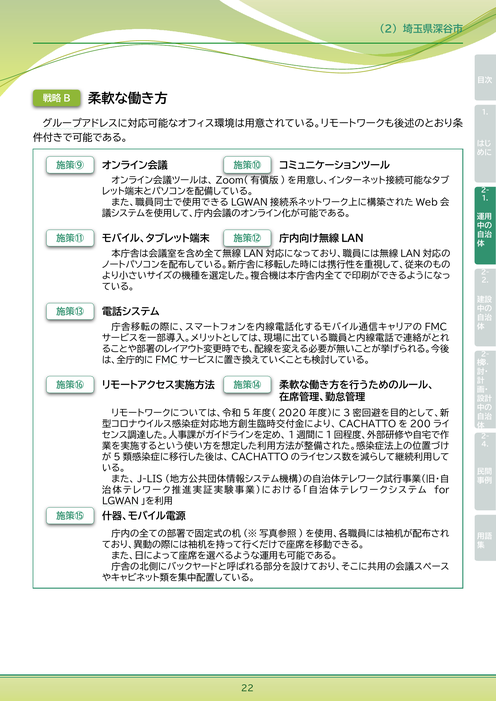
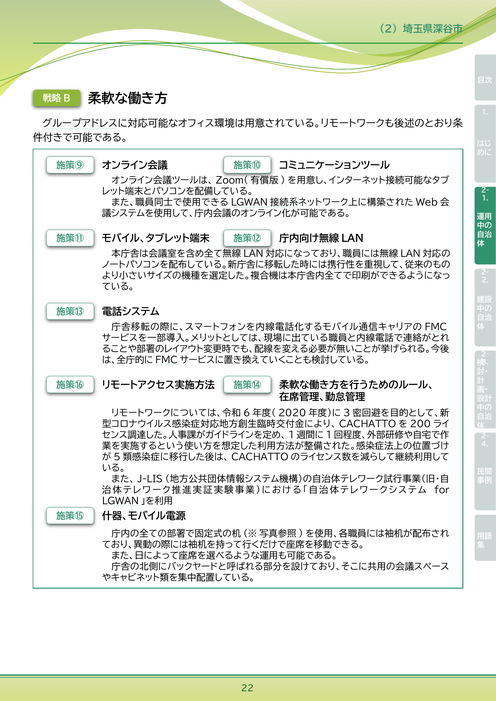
5: 5 -> 6
